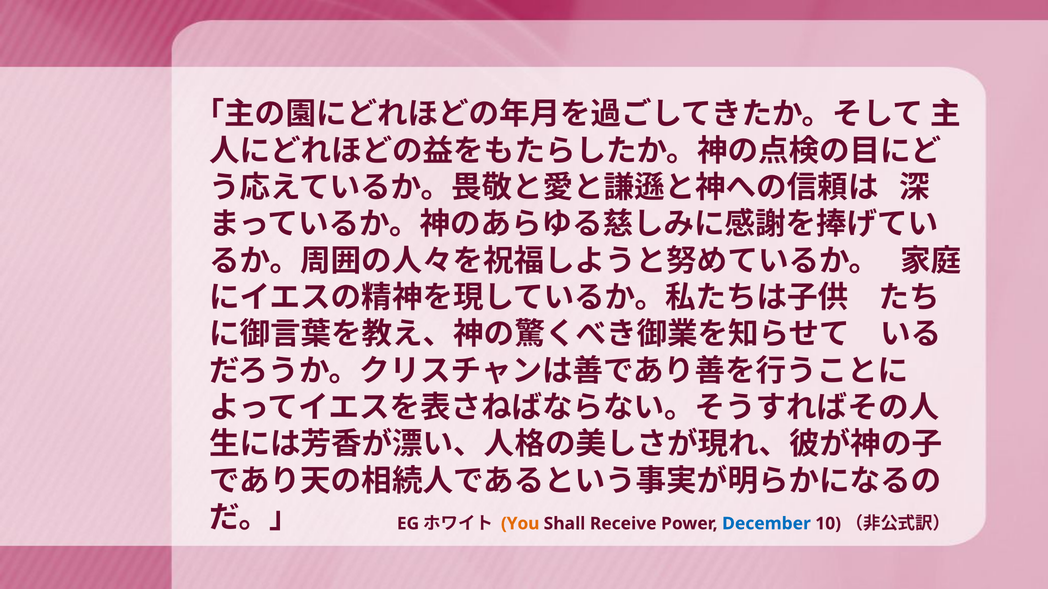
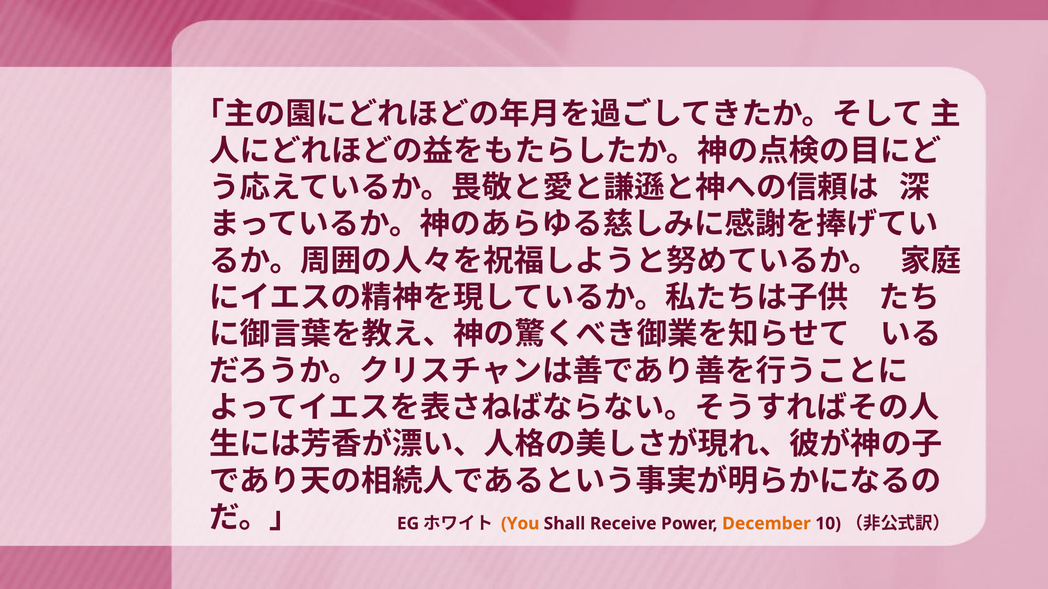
December colour: blue -> orange
